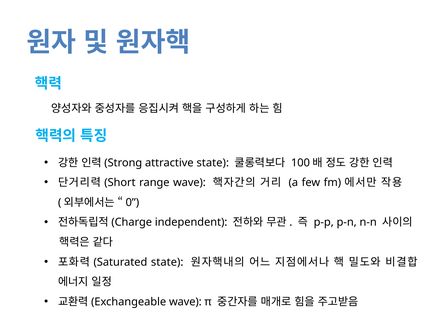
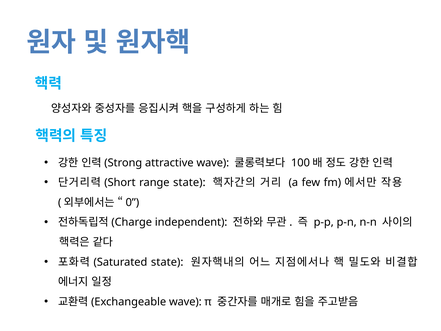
attractive state: state -> wave
range wave: wave -> state
